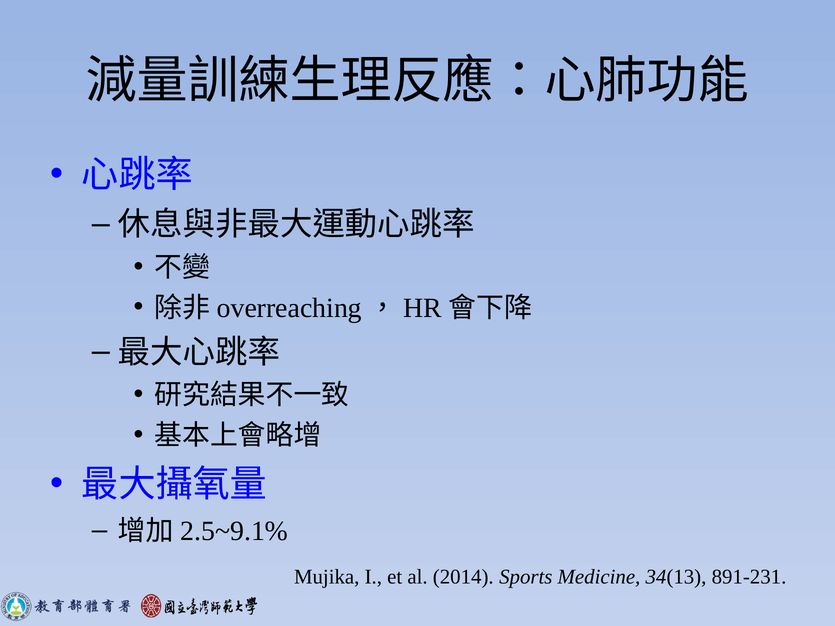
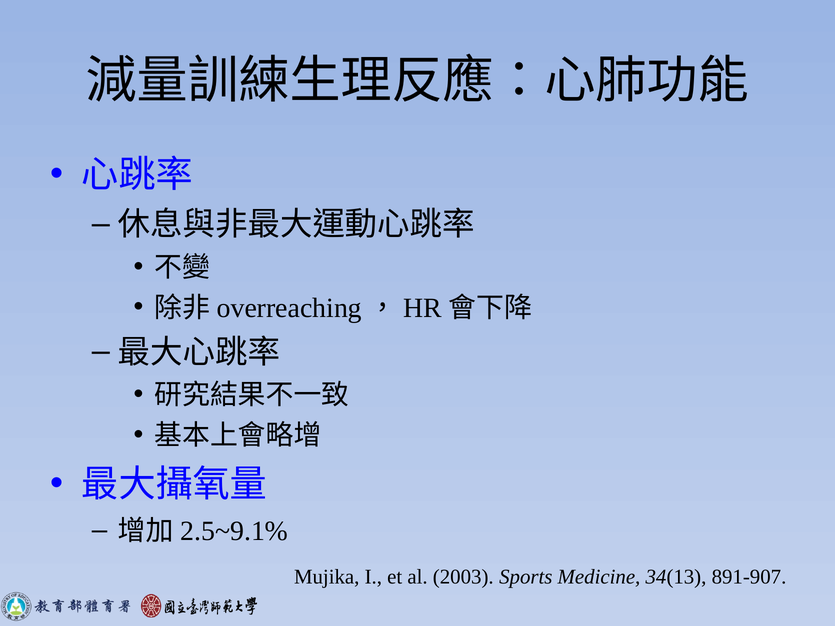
2014: 2014 -> 2003
891-231: 891-231 -> 891-907
